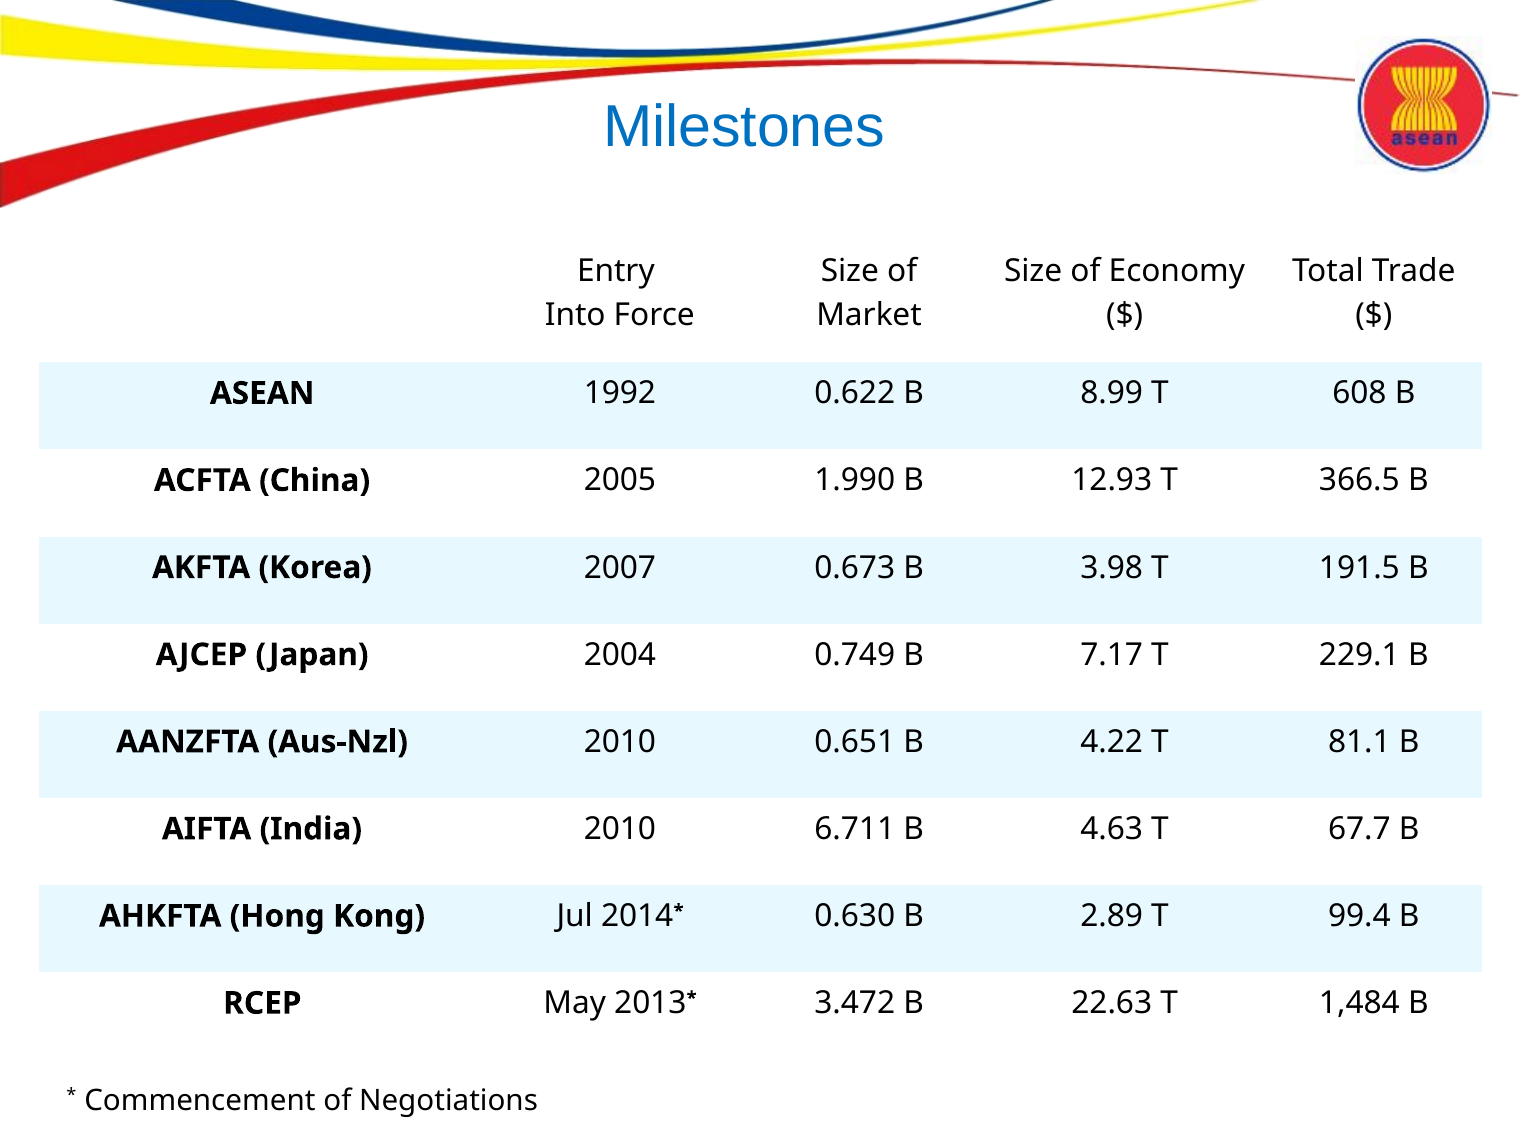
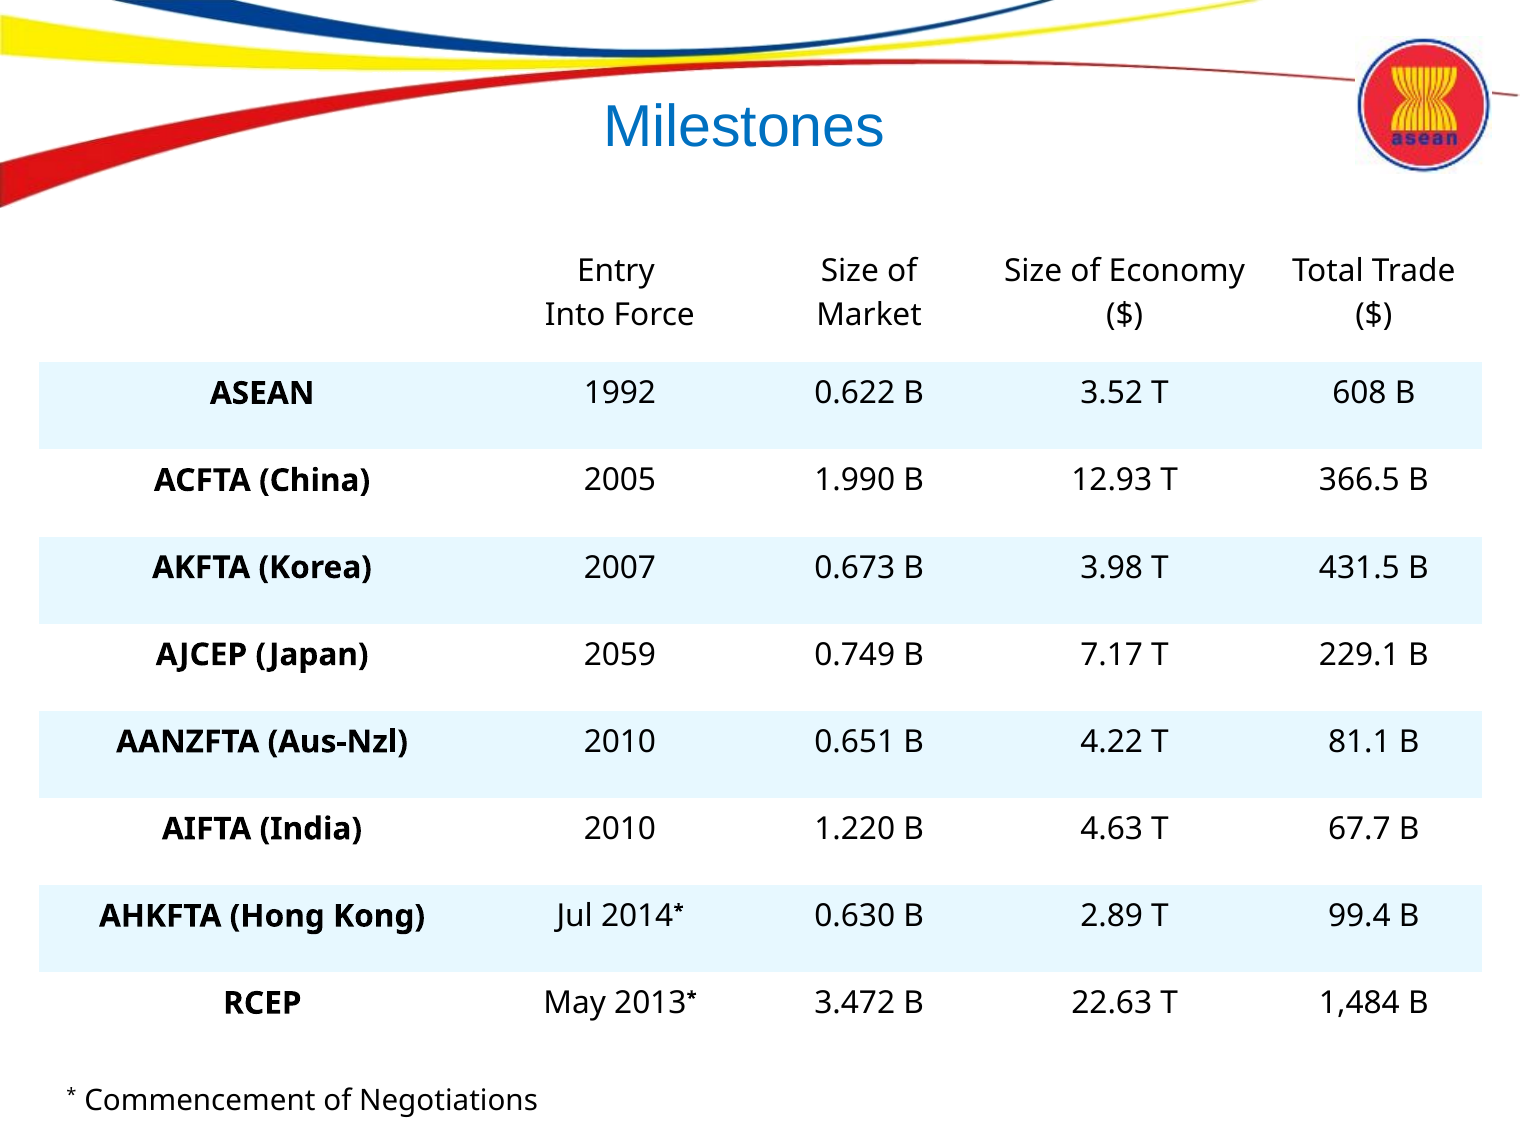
8.99: 8.99 -> 3.52
191.5: 191.5 -> 431.5
2004: 2004 -> 2059
6.711: 6.711 -> 1.220
